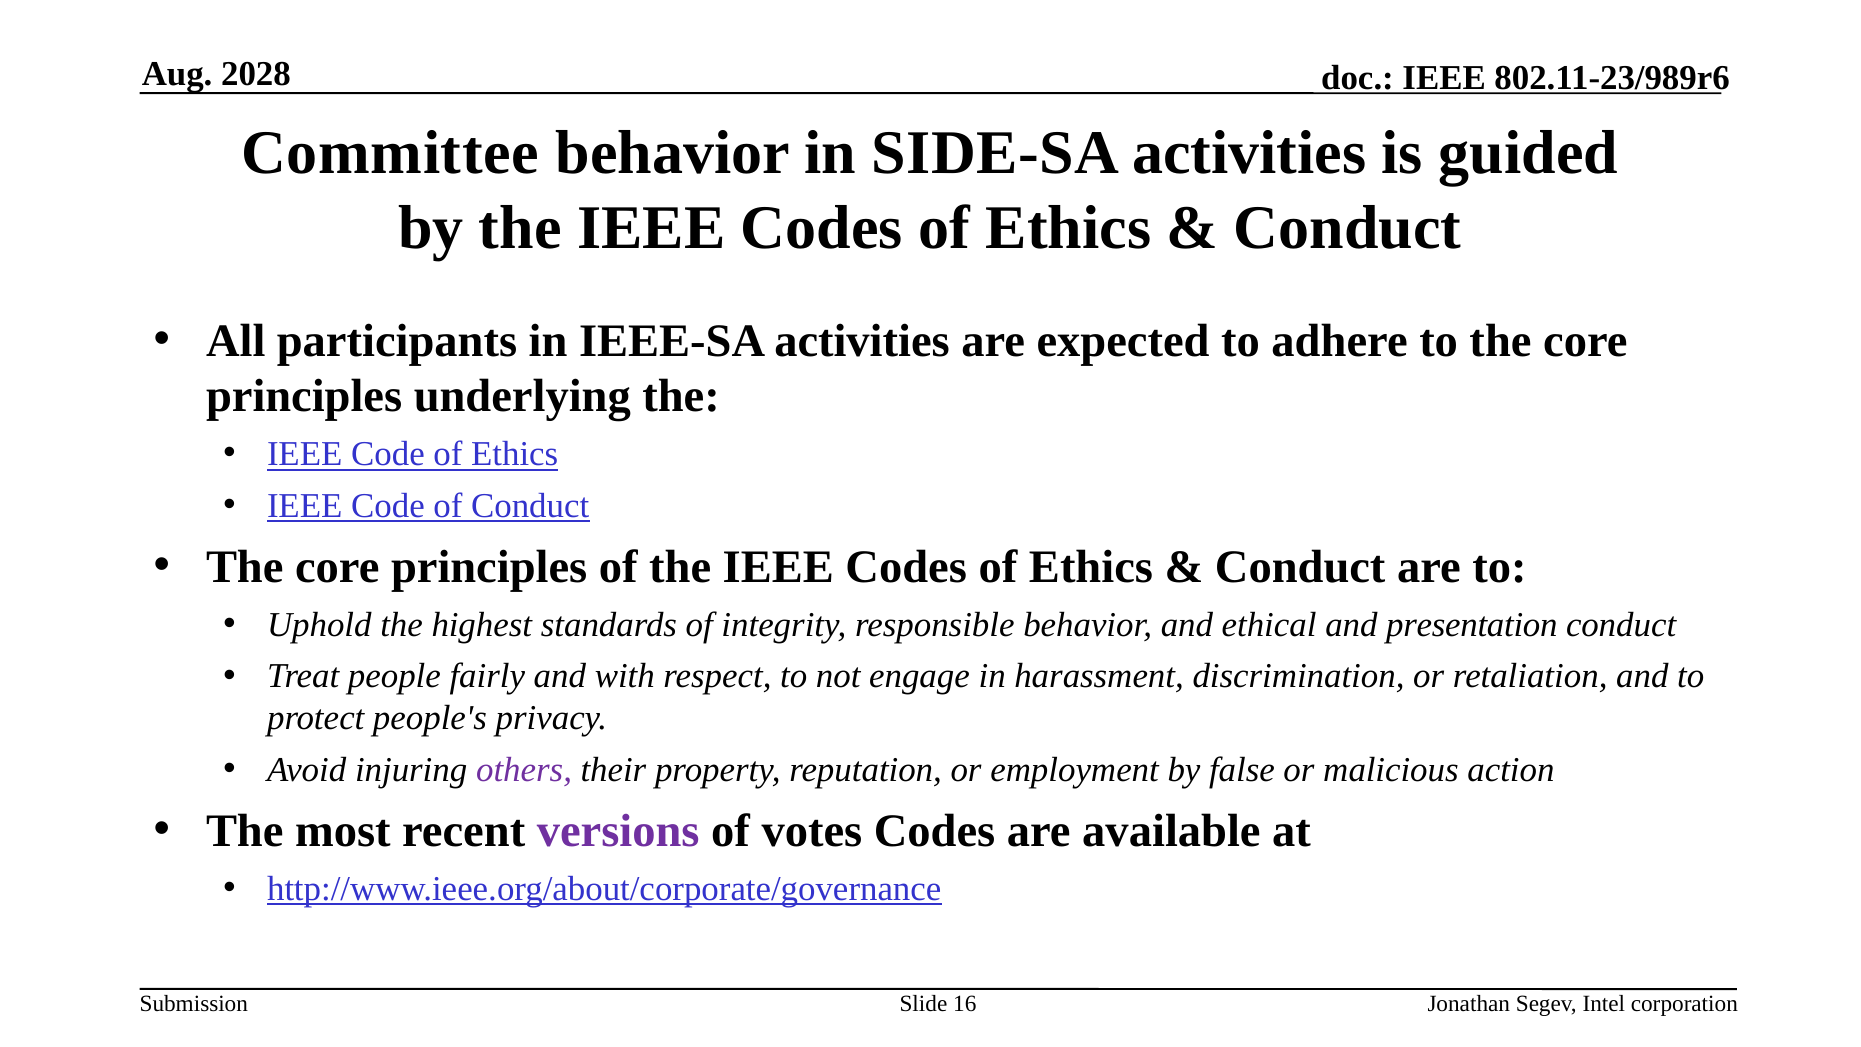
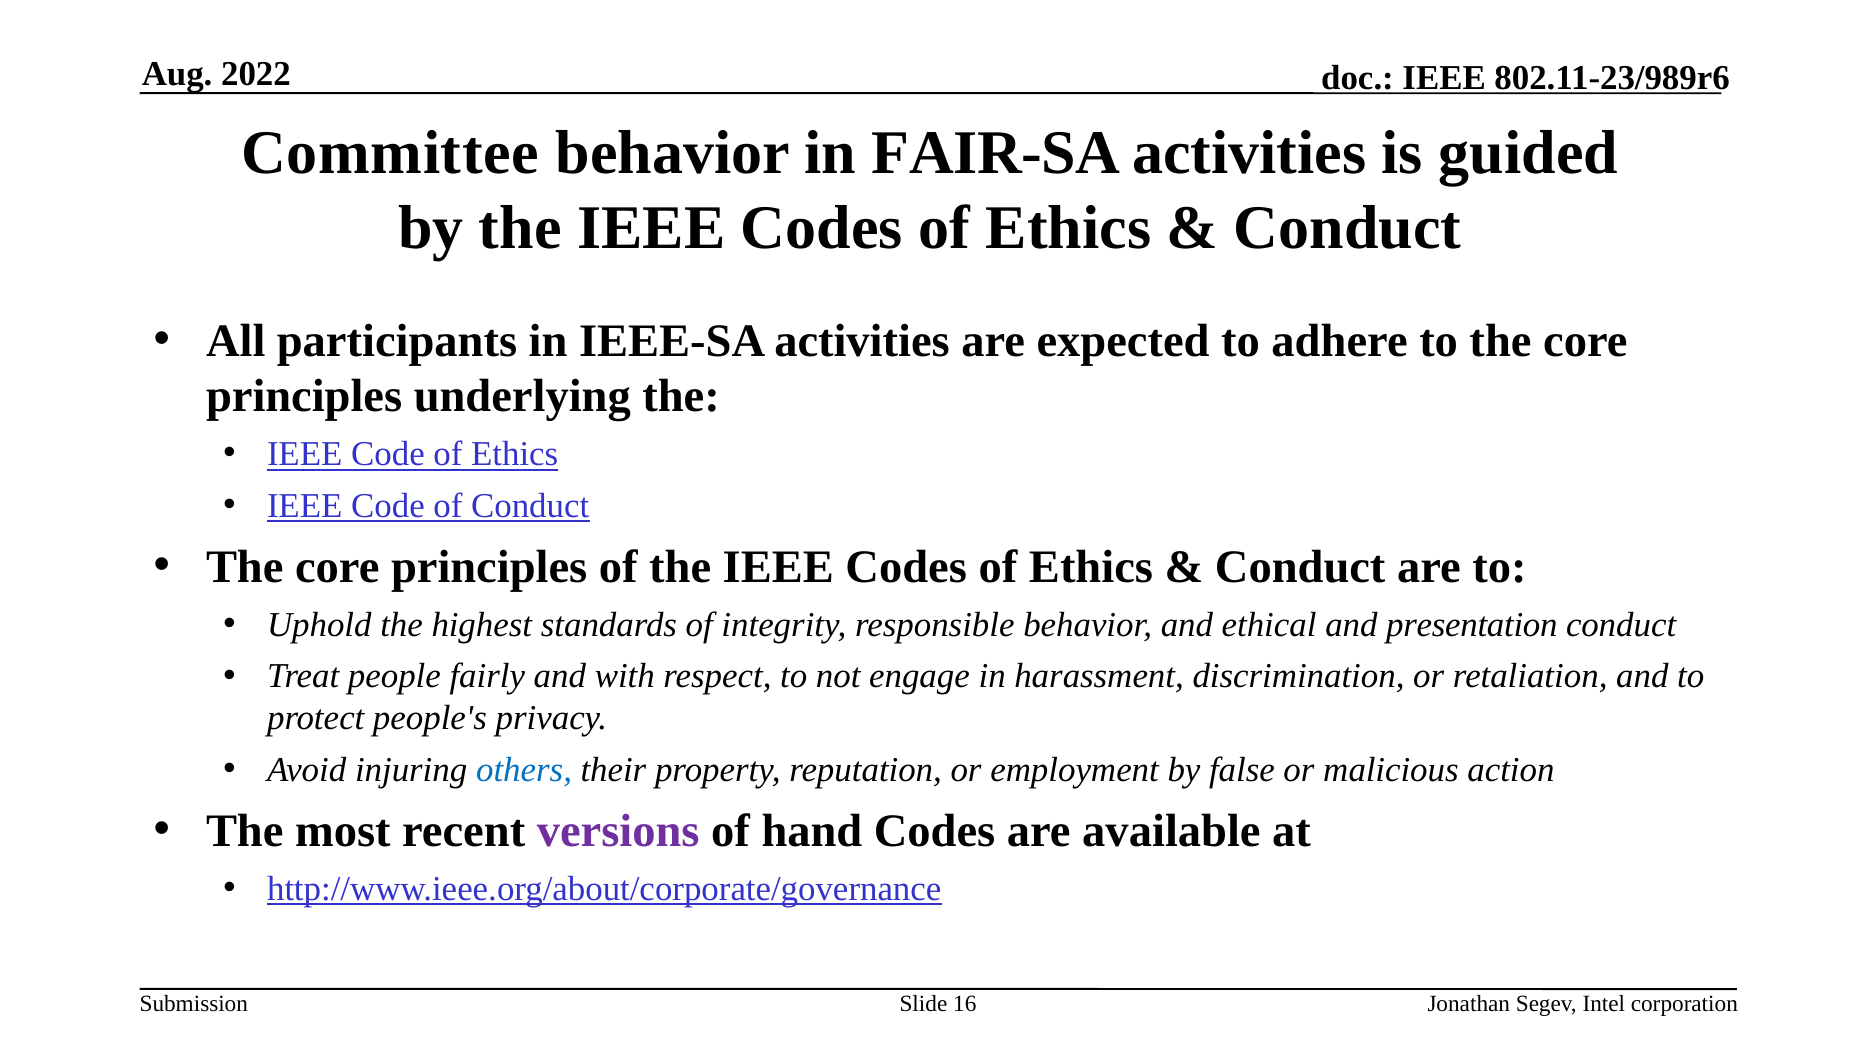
2028: 2028 -> 2022
SIDE-SA: SIDE-SA -> FAIR-SA
others colour: purple -> blue
votes: votes -> hand
